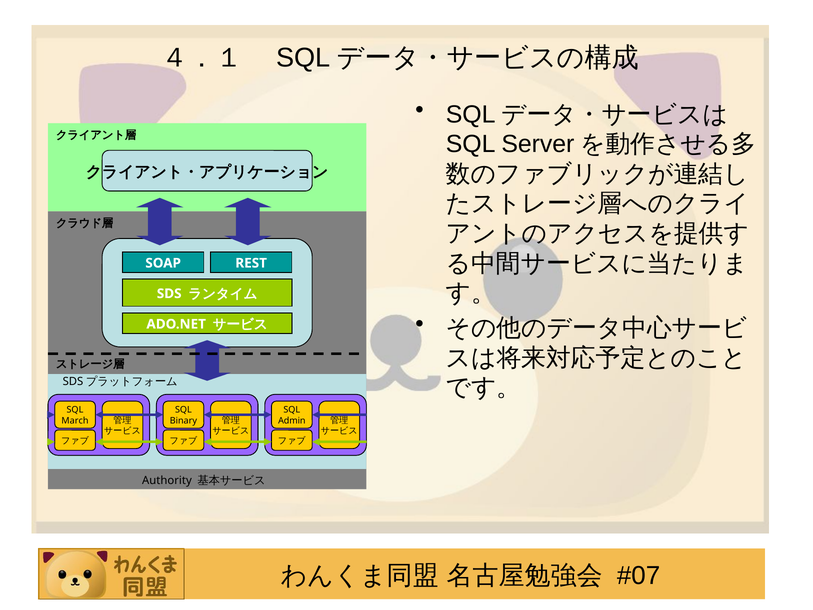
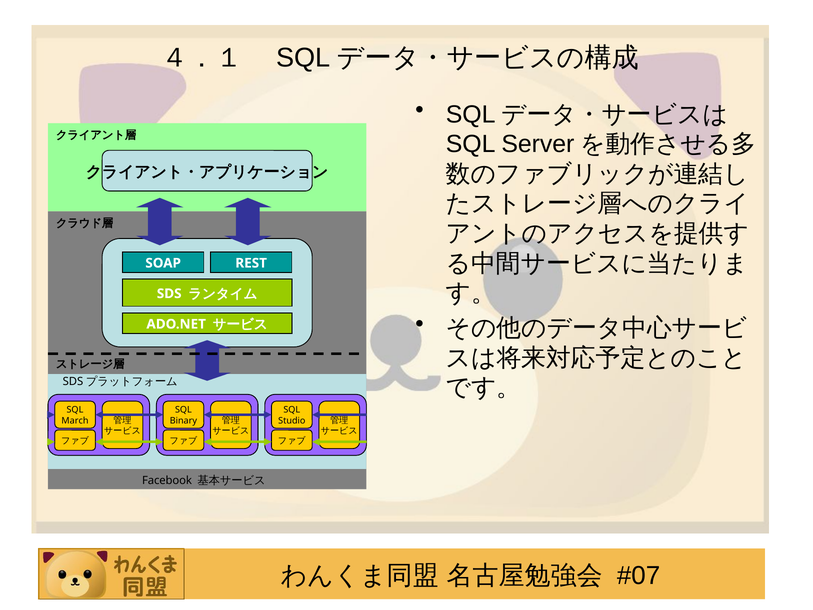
Admin: Admin -> Studio
Authority: Authority -> Facebook
